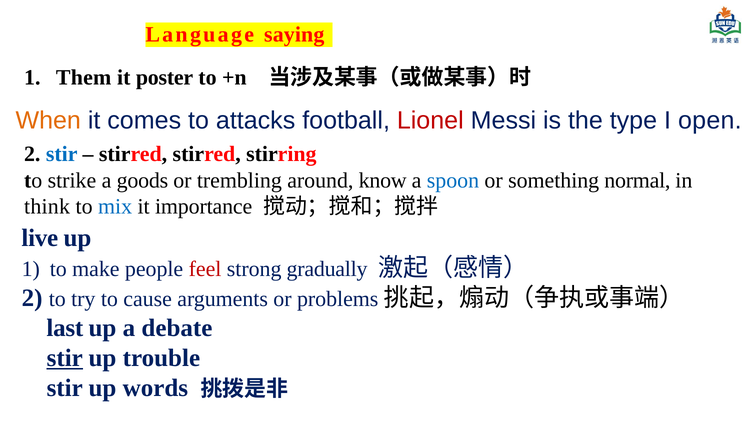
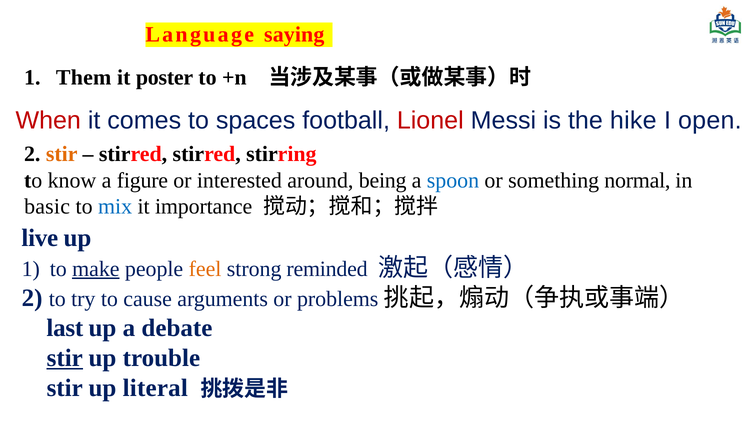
When colour: orange -> red
attacks: attacks -> spaces
type: type -> hike
stir at (62, 154) colour: blue -> orange
strike: strike -> know
goods: goods -> figure
trembling: trembling -> interested
know: know -> being
think: think -> basic
make underline: none -> present
feel colour: red -> orange
gradually: gradually -> reminded
words: words -> literal
